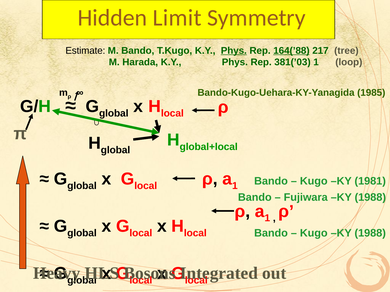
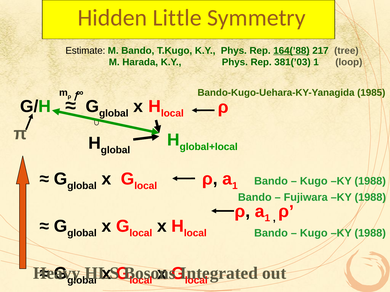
Limit: Limit -> Little
Phys at (234, 51) underline: present -> none
1981 at (370, 181): 1981 -> 1988
